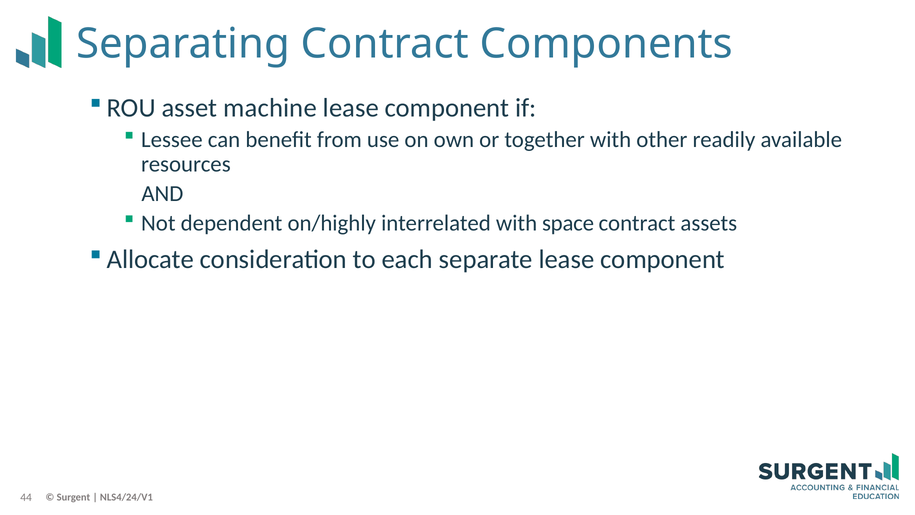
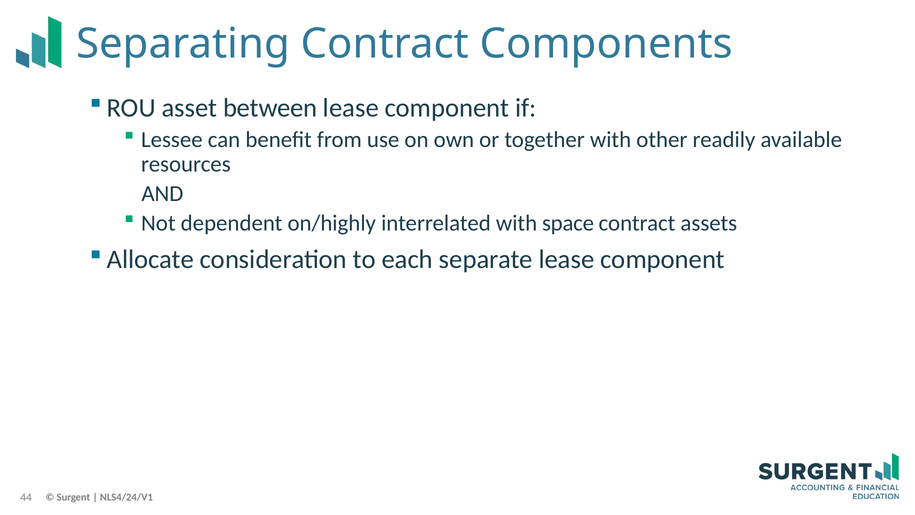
machine: machine -> between
